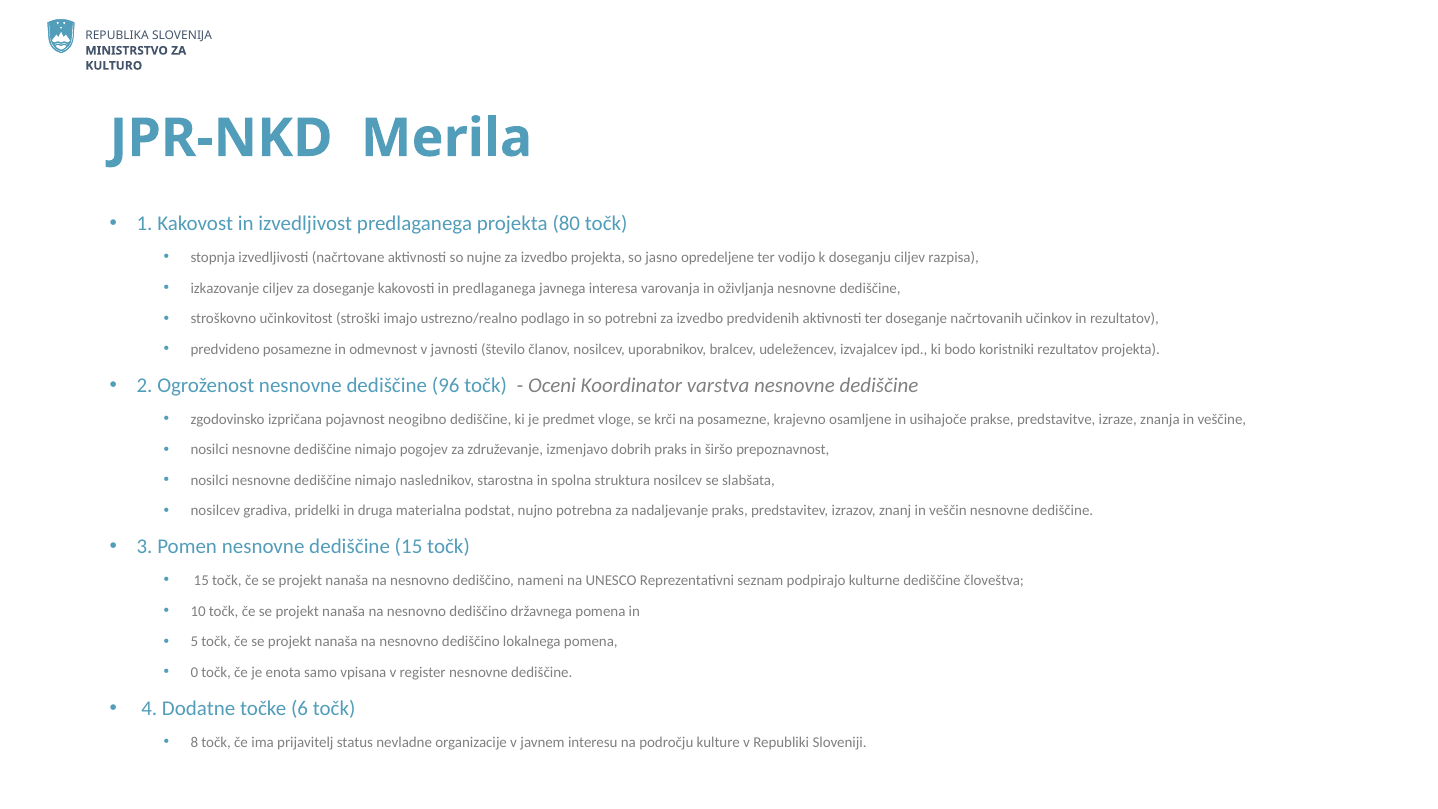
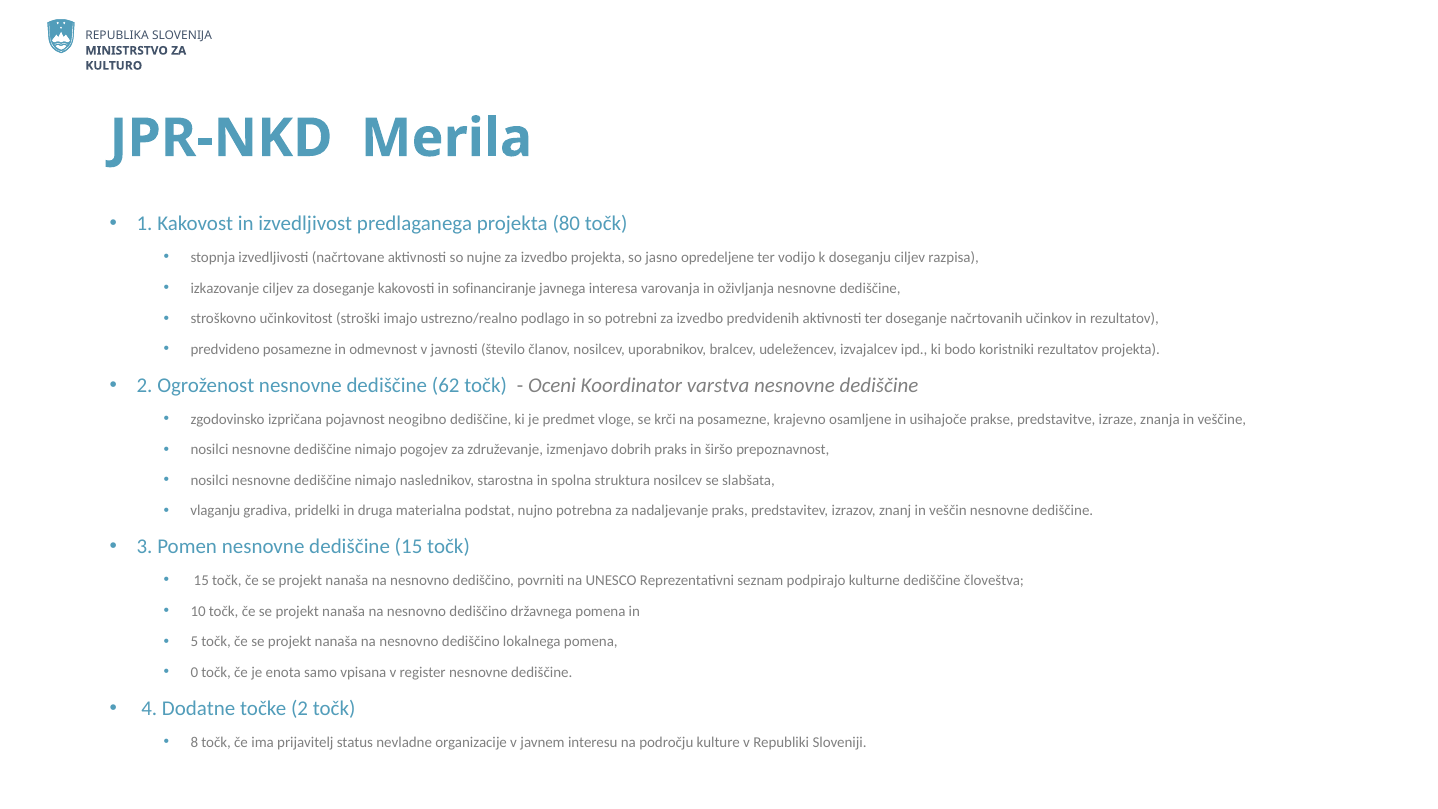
in predlaganega: predlaganega -> sofinanciranje
96: 96 -> 62
nosilcev at (215, 511): nosilcev -> vlaganju
nameni: nameni -> povrniti
točke 6: 6 -> 2
